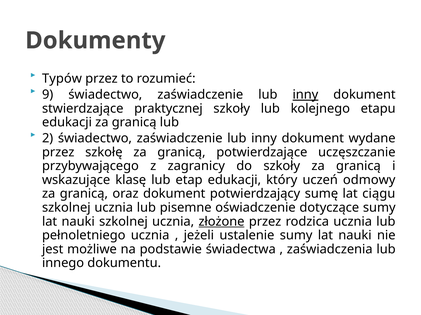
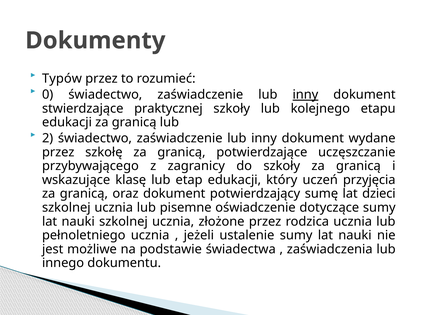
9: 9 -> 0
odmowy: odmowy -> przyjęcia
ciągu: ciągu -> dzieci
złożone underline: present -> none
